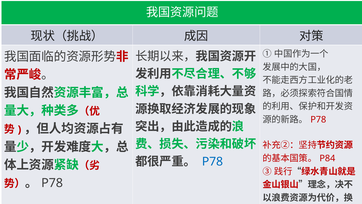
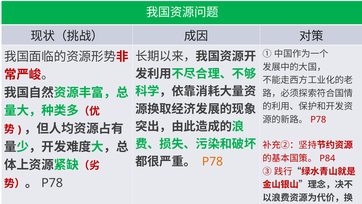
P78 at (212, 161) colour: blue -> orange
